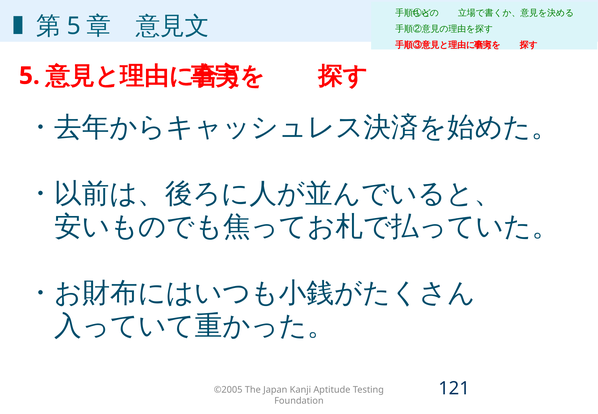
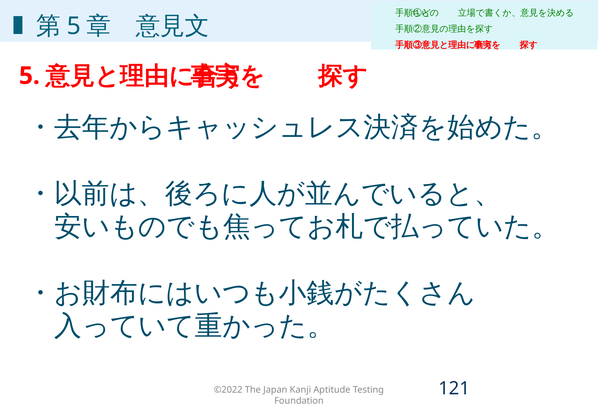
©2005: ©2005 -> ©2022
